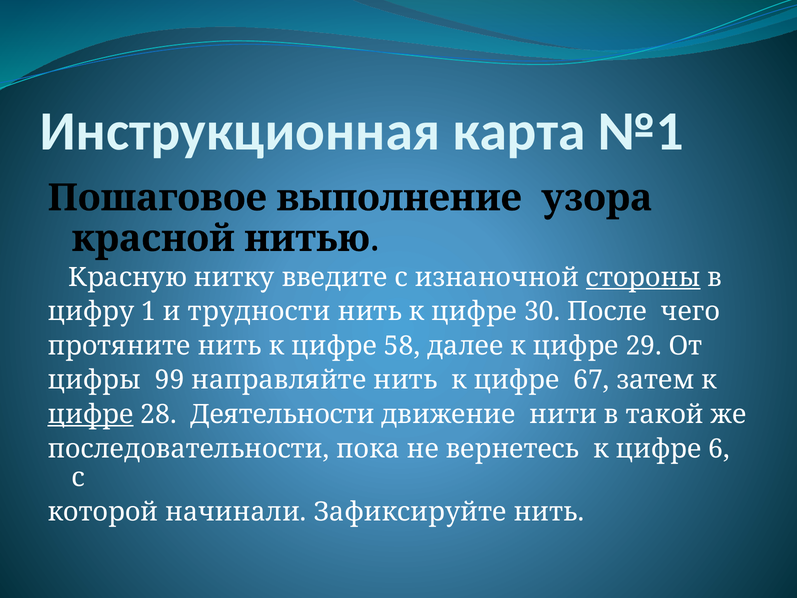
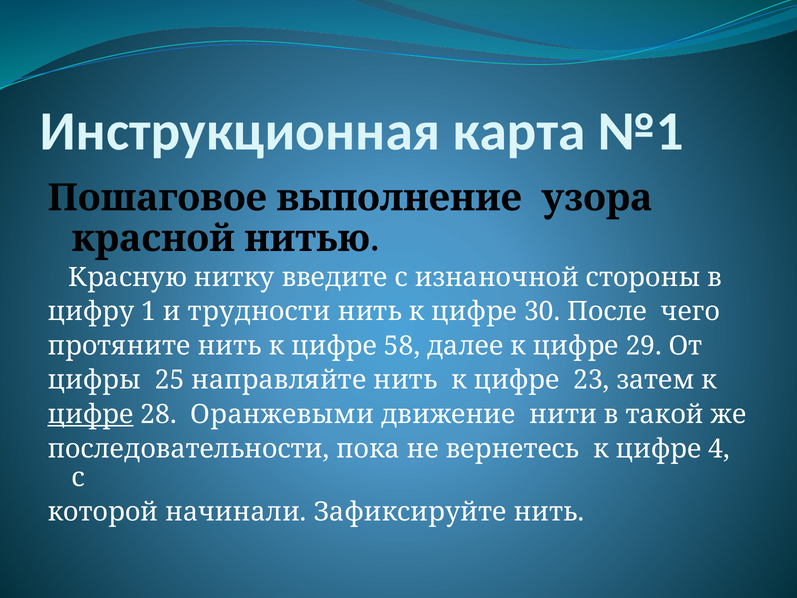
стороны underline: present -> none
99: 99 -> 25
67: 67 -> 23
Деятельности: Деятельности -> Оранжевыми
6: 6 -> 4
